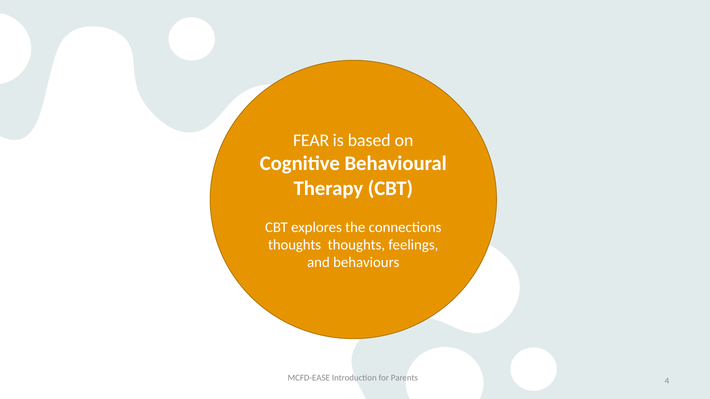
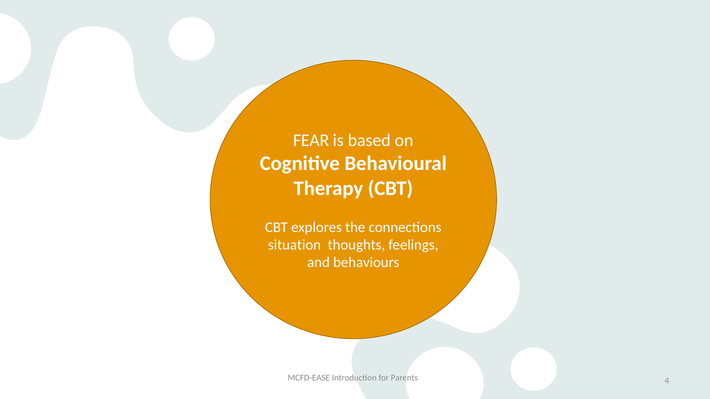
thoughts at (295, 245): thoughts -> situation
